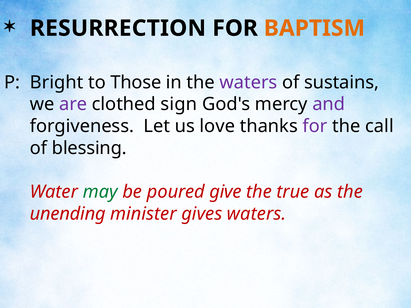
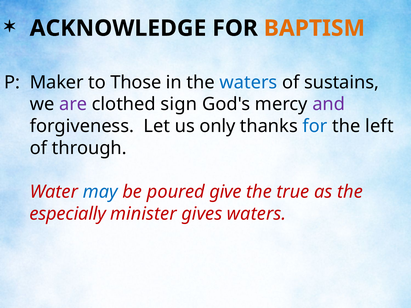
RESURRECTION: RESURRECTION -> ACKNOWLEDGE
Bright: Bright -> Maker
waters at (248, 82) colour: purple -> blue
love: love -> only
for at (315, 126) colour: purple -> blue
call: call -> left
blessing: blessing -> through
may colour: green -> blue
unending: unending -> especially
